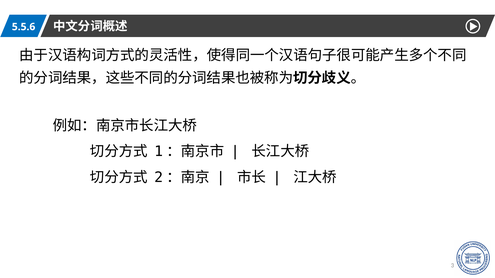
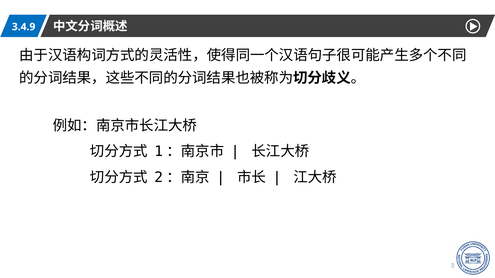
5.5.6: 5.5.6 -> 3.4.9
